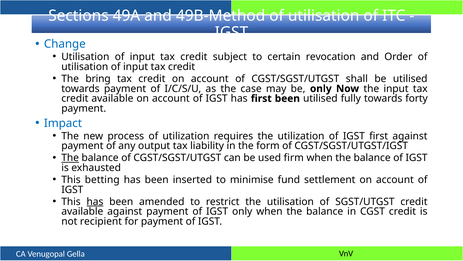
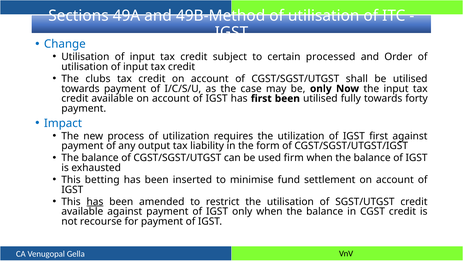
revocation: revocation -> processed
bring: bring -> clubs
The at (70, 158) underline: present -> none
recipient: recipient -> recourse
